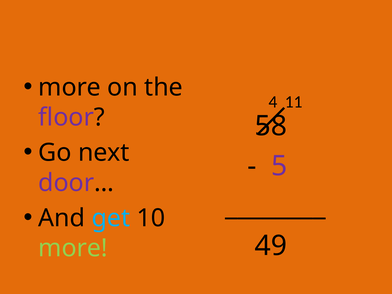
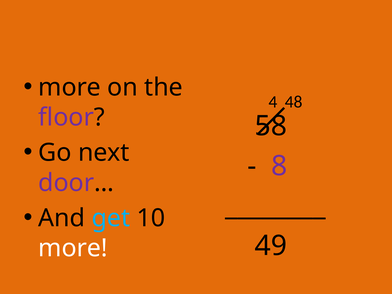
11: 11 -> 48
5: 5 -> 8
more at (73, 248) colour: light green -> white
